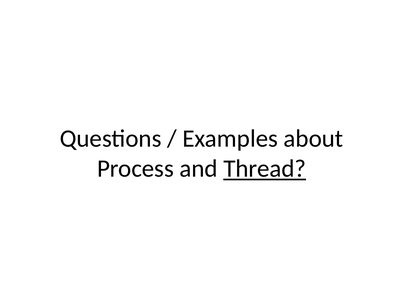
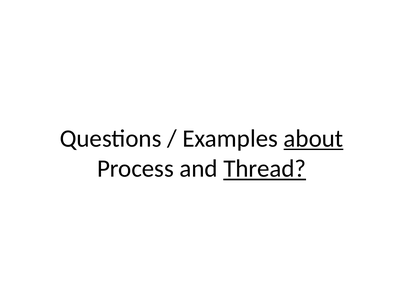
about underline: none -> present
